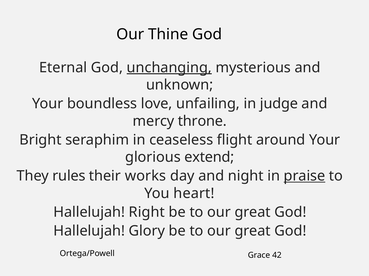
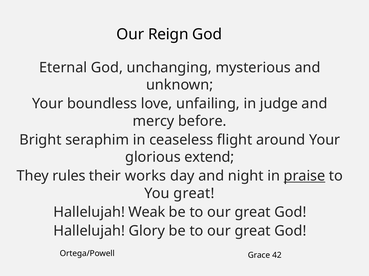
Thine: Thine -> Reign
unchanging underline: present -> none
throne: throne -> before
You heart: heart -> great
Right: Right -> Weak
